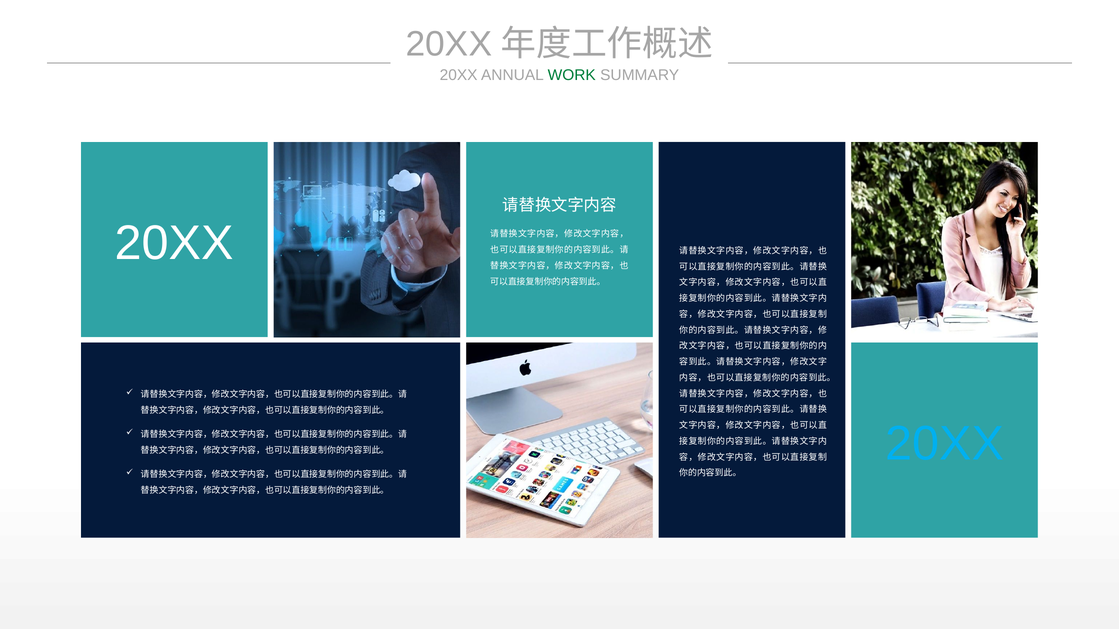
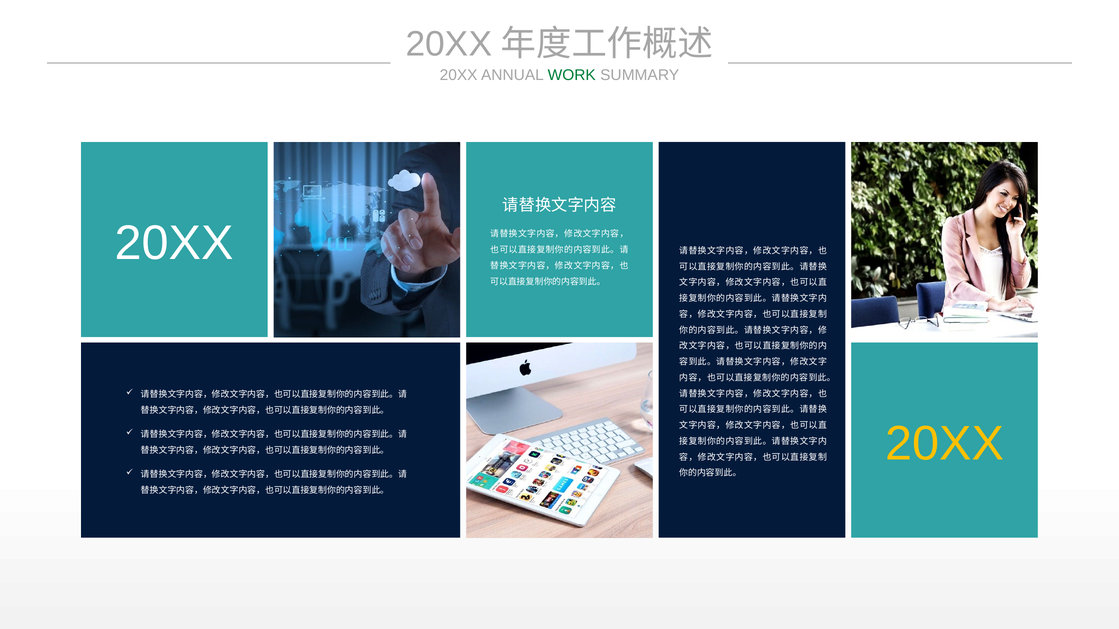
20XX at (944, 444) colour: light blue -> yellow
